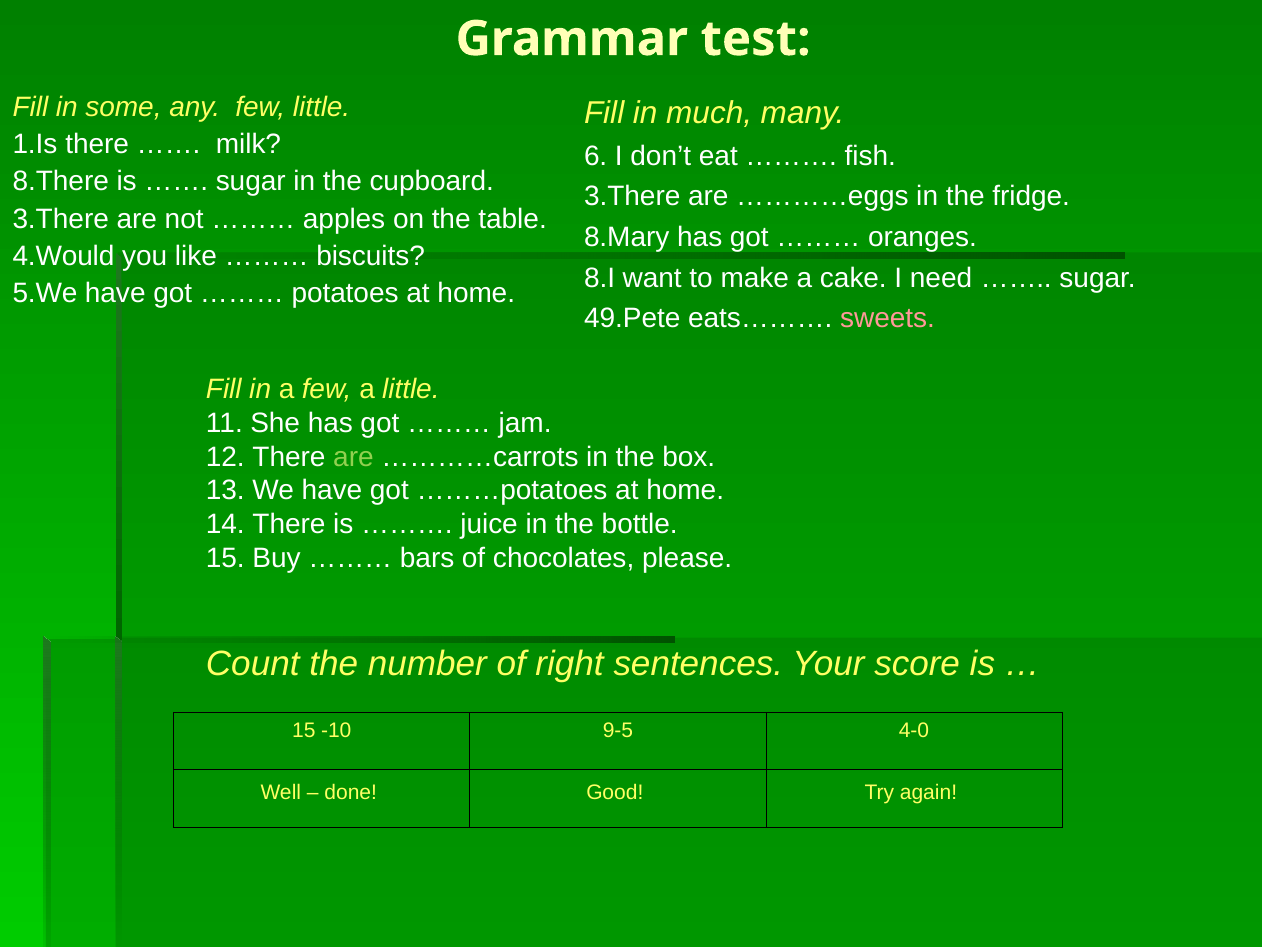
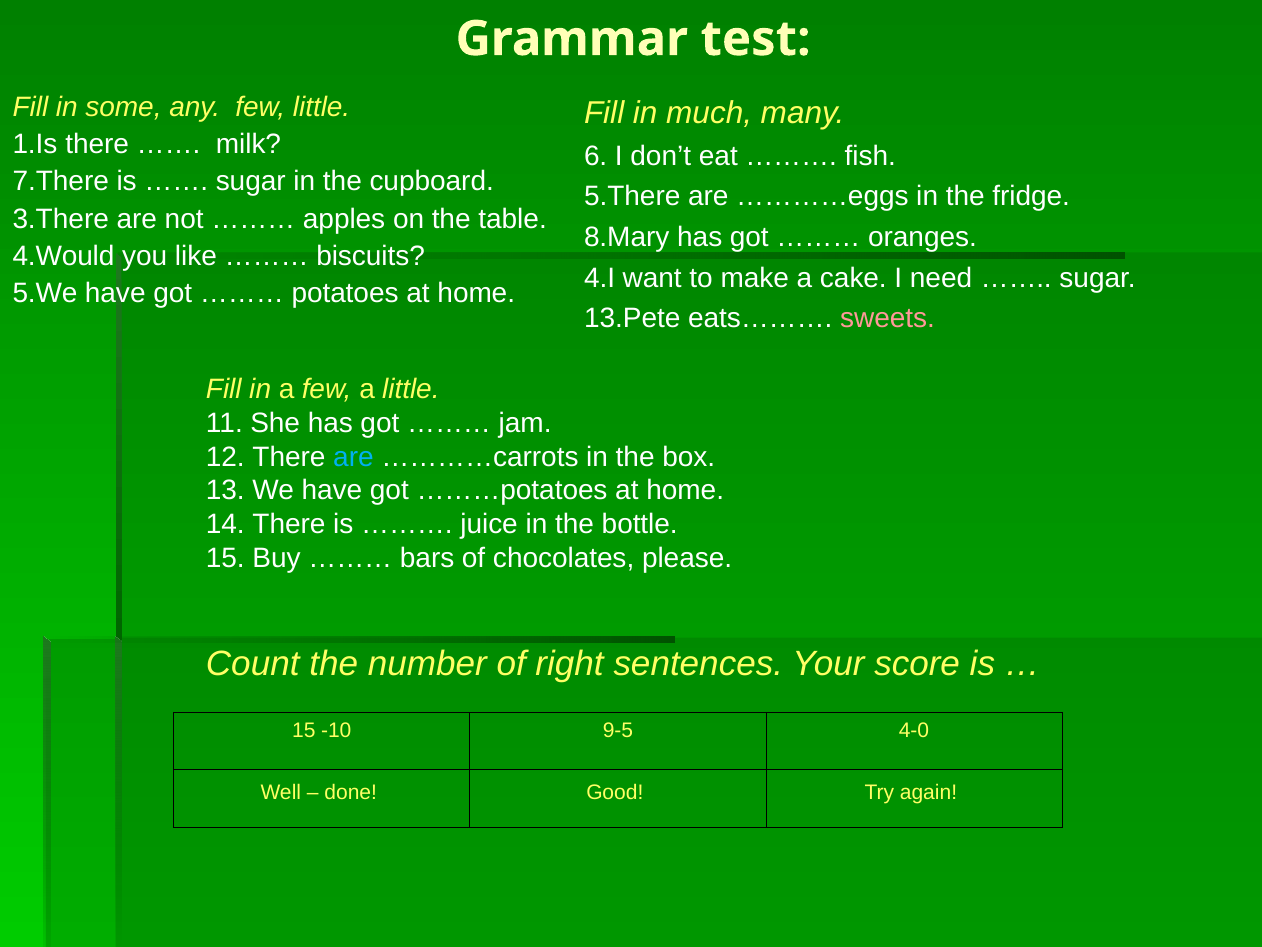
8.There: 8.There -> 7.There
3.There at (632, 196): 3.There -> 5.There
8.I: 8.I -> 4.I
49.Pete: 49.Pete -> 13.Pete
are at (353, 457) colour: light green -> light blue
